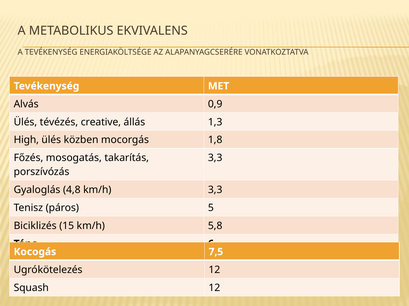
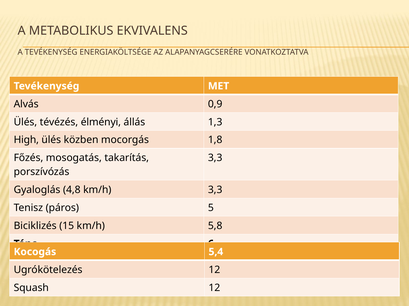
creative: creative -> élményi
7,5: 7,5 -> 5,4
